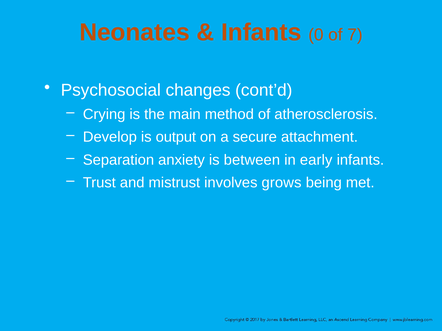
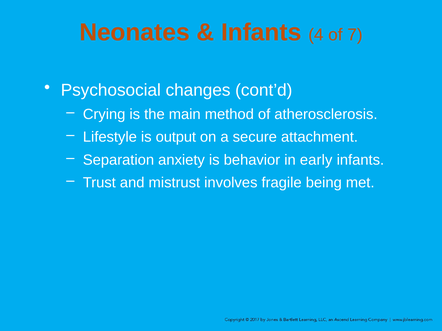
0: 0 -> 4
Develop: Develop -> Lifestyle
between: between -> behavior
grows: grows -> fragile
